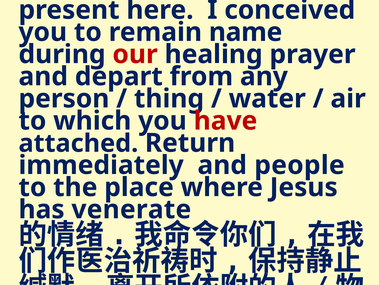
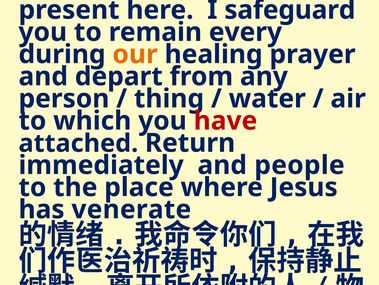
conceived: conceived -> safeguard
name: name -> every
our colour: red -> orange
